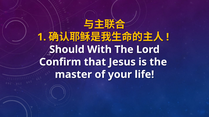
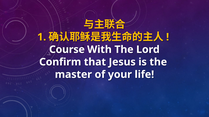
Should: Should -> Course
